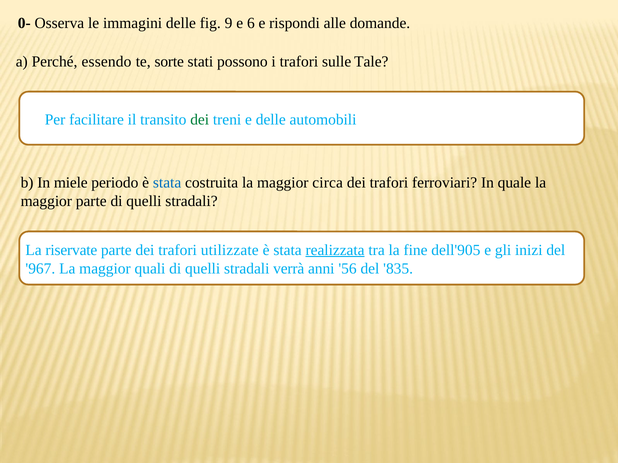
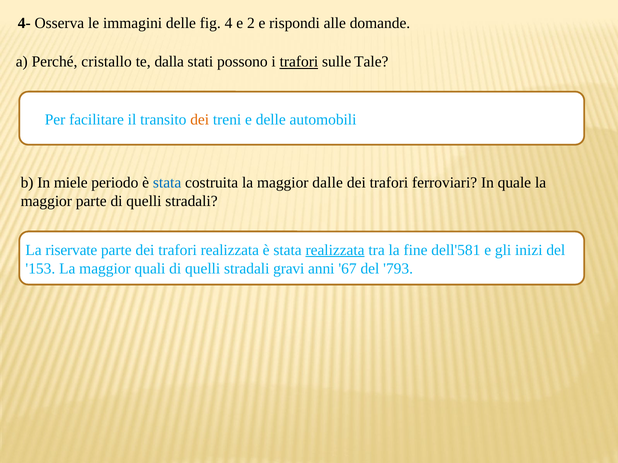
0-: 0- -> 4-
9: 9 -> 4
6: 6 -> 2
essendo: essendo -> cristallo
sorte: sorte -> dalla
trafori at (299, 62) underline: none -> present
dei at (200, 120) colour: green -> orange
circa: circa -> dalle
trafori utilizzate: utilizzate -> realizzata
dell'905: dell'905 -> dell'581
967: 967 -> 153
verrà: verrà -> gravi
56: 56 -> 67
835: 835 -> 793
